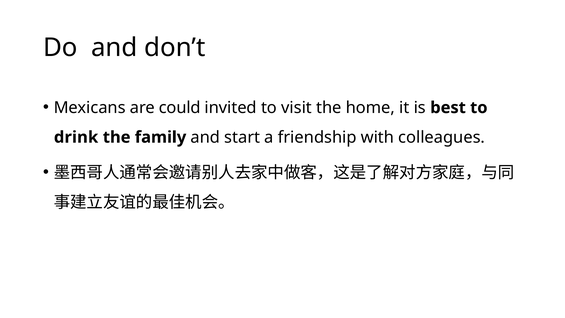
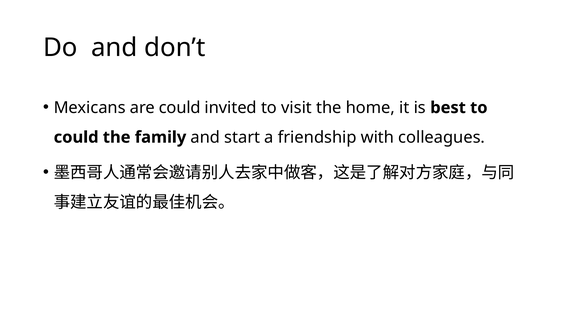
drink at (76, 137): drink -> could
